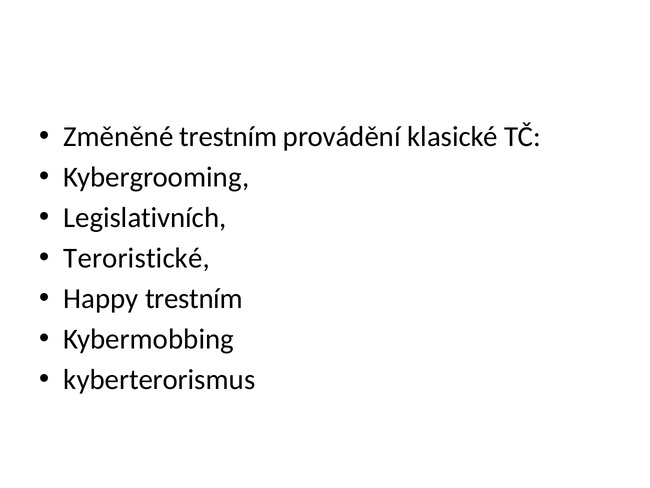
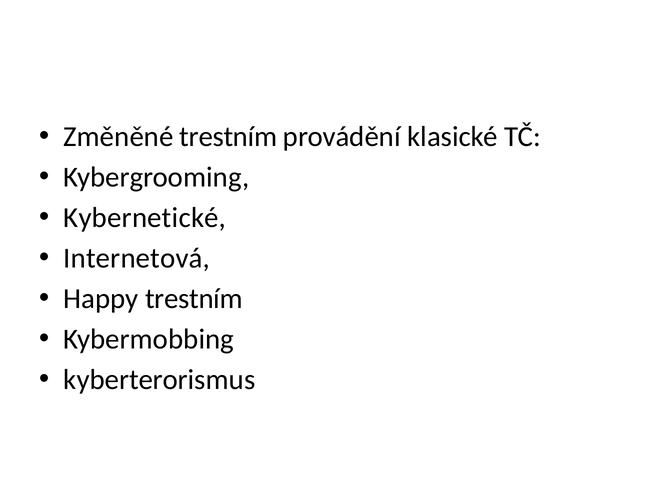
Legislativních: Legislativních -> Kybernetické
Teroristické: Teroristické -> Internetová
